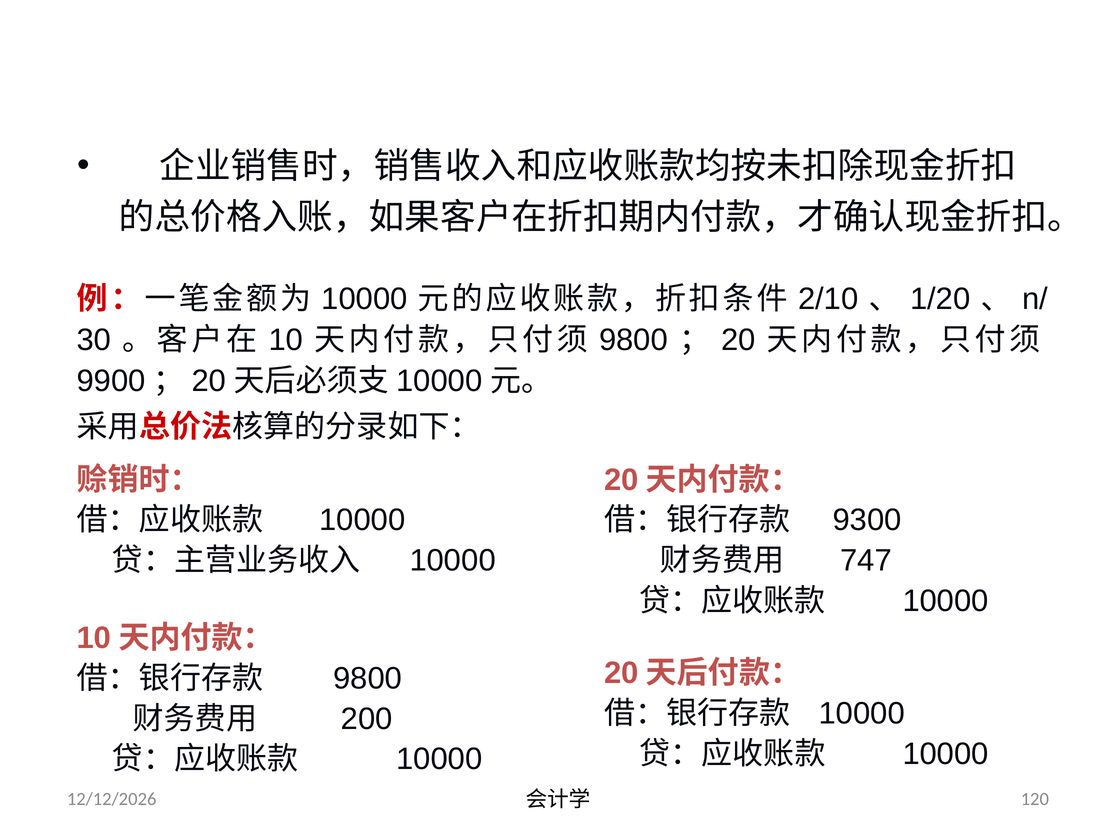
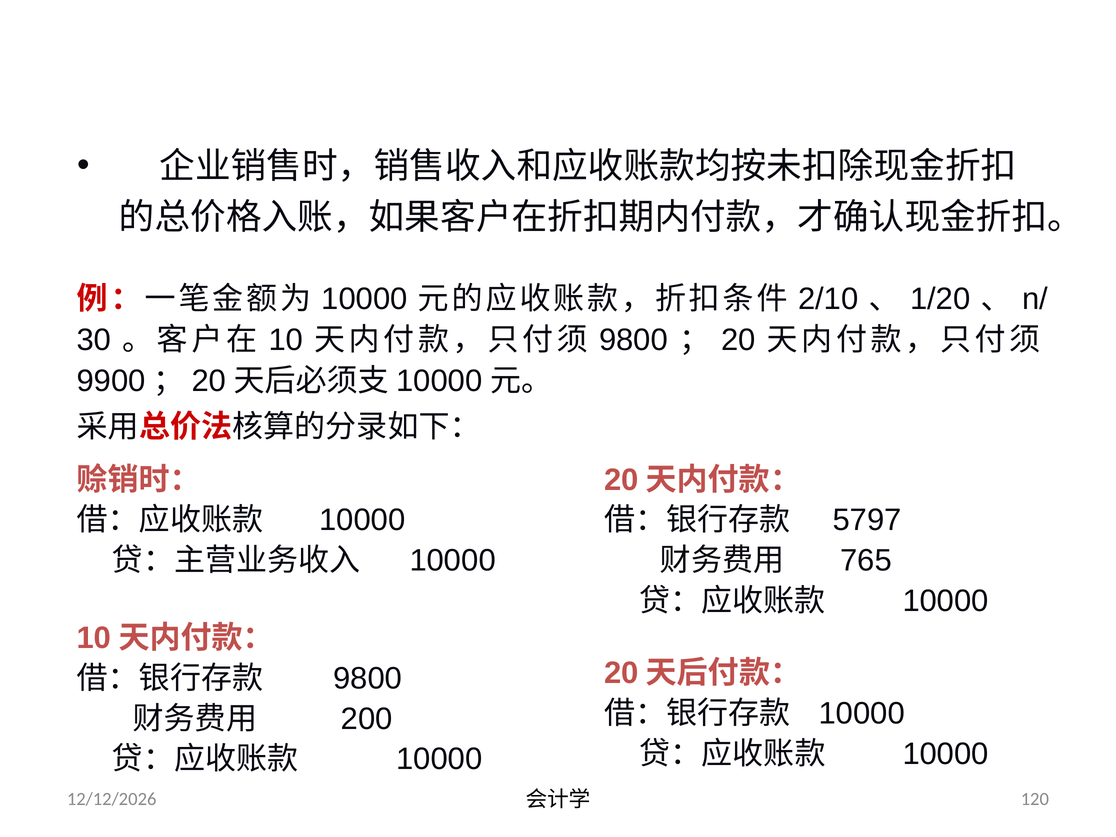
9300: 9300 -> 5797
747: 747 -> 765
